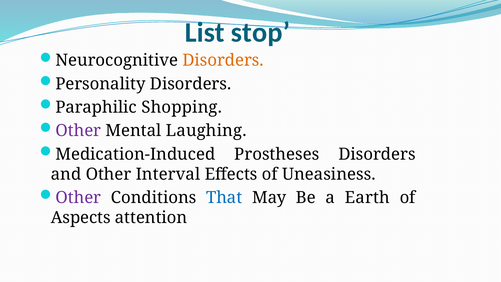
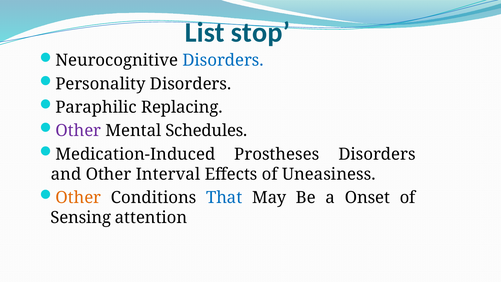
Disorders at (223, 60) colour: orange -> blue
Shopping: Shopping -> Replacing
Laughing: Laughing -> Schedules
Other at (78, 198) colour: purple -> orange
Earth: Earth -> Onset
Aspects: Aspects -> Sensing
